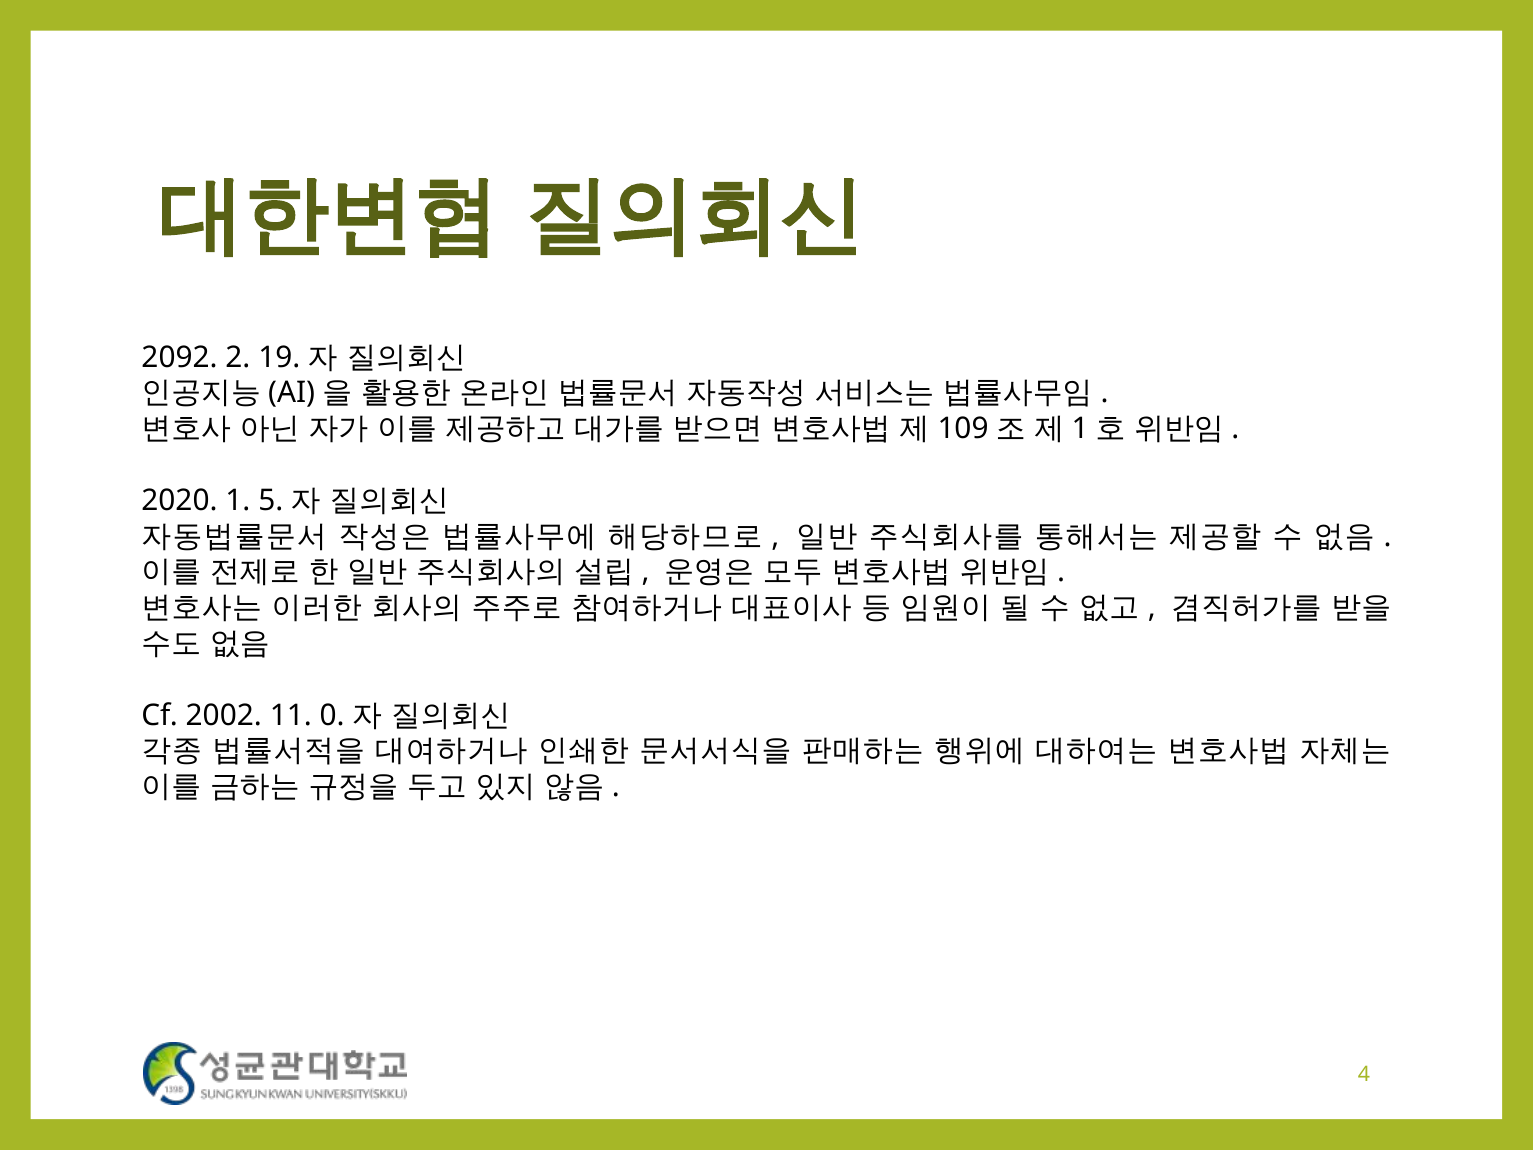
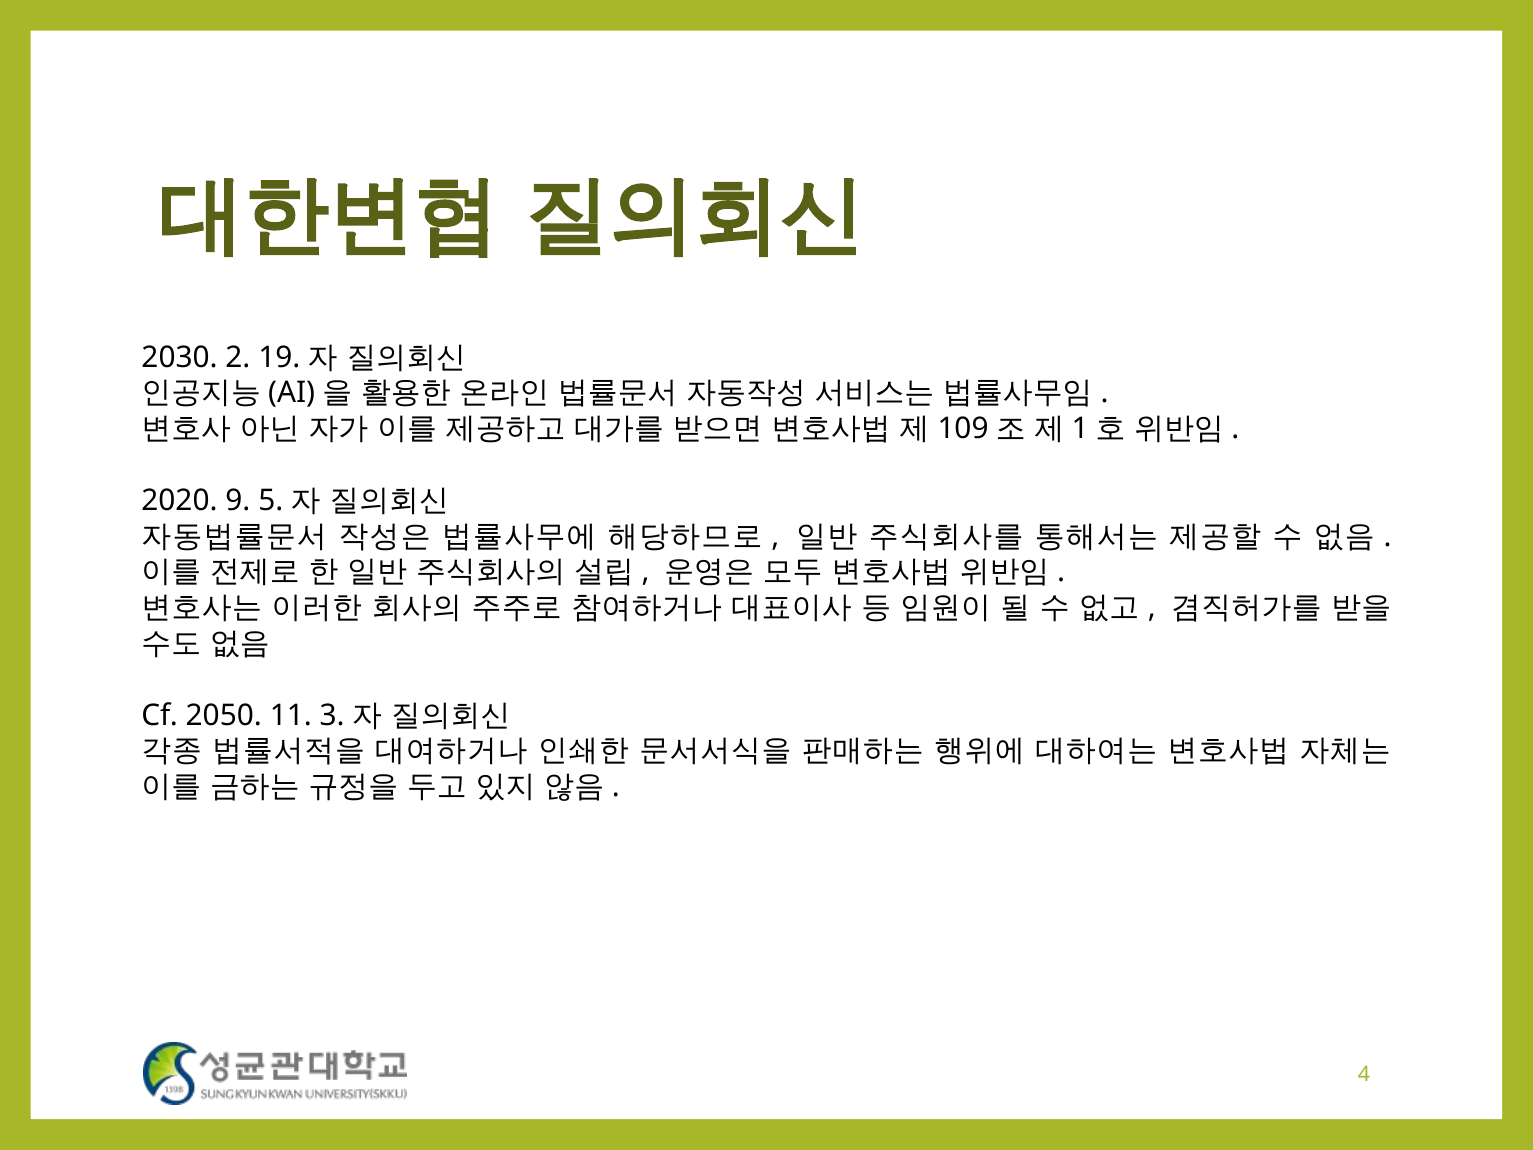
2092: 2092 -> 2030
1: 1 -> 9
2002: 2002 -> 2050
0: 0 -> 3
